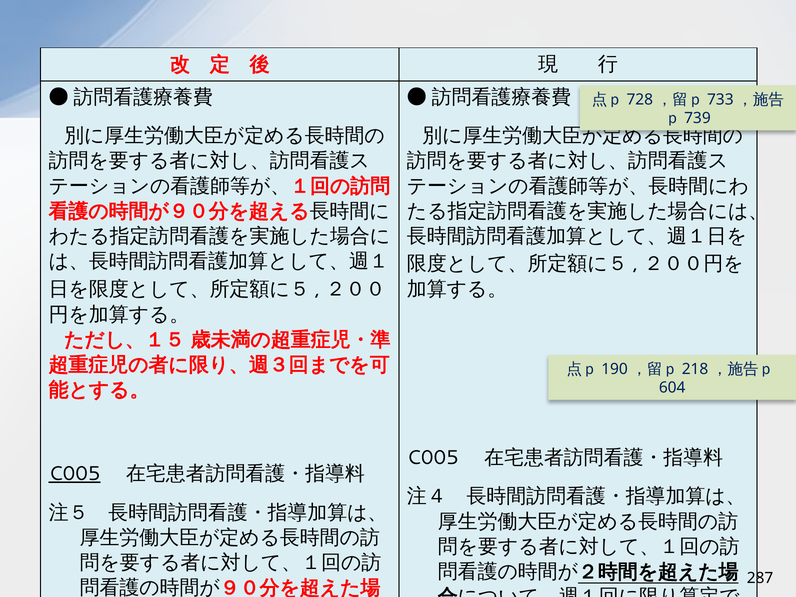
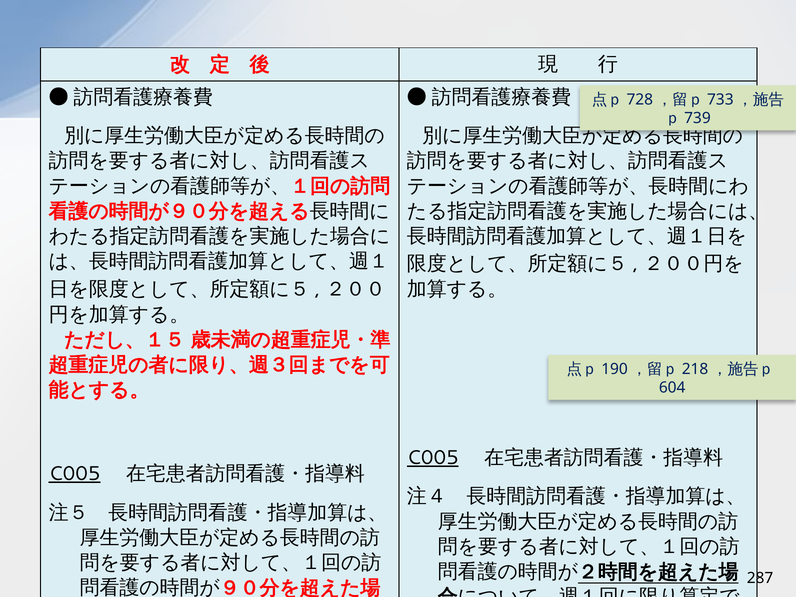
C005 at (433, 458) underline: none -> present
